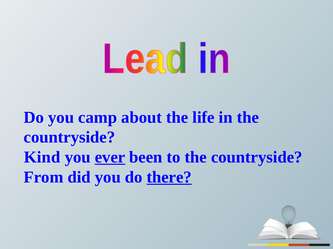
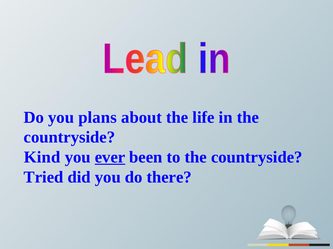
camp: camp -> plans
From: From -> Tried
there underline: present -> none
